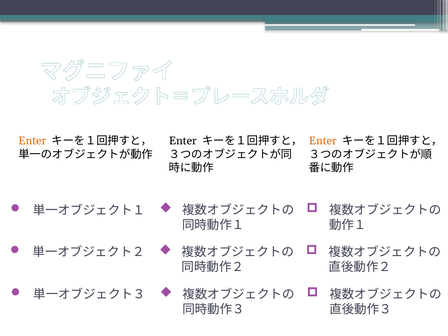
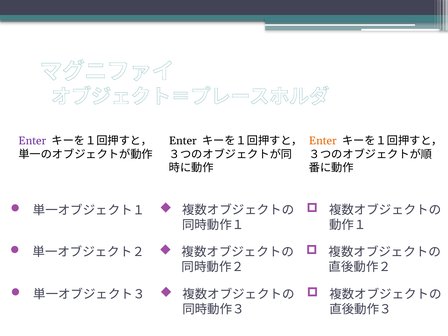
Enter at (32, 141) colour: orange -> purple
